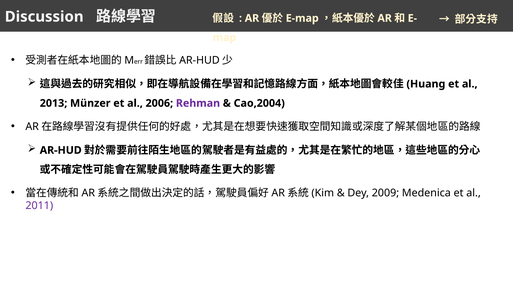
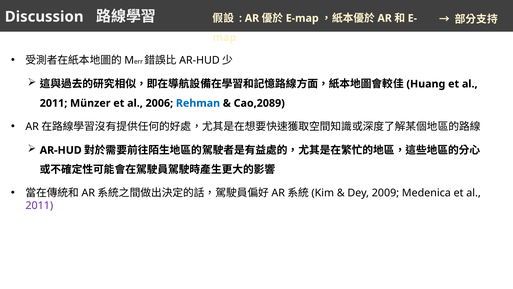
2013 at (54, 103): 2013 -> 2011
Rehman colour: purple -> blue
Cao,2004: Cao,2004 -> Cao,2089
